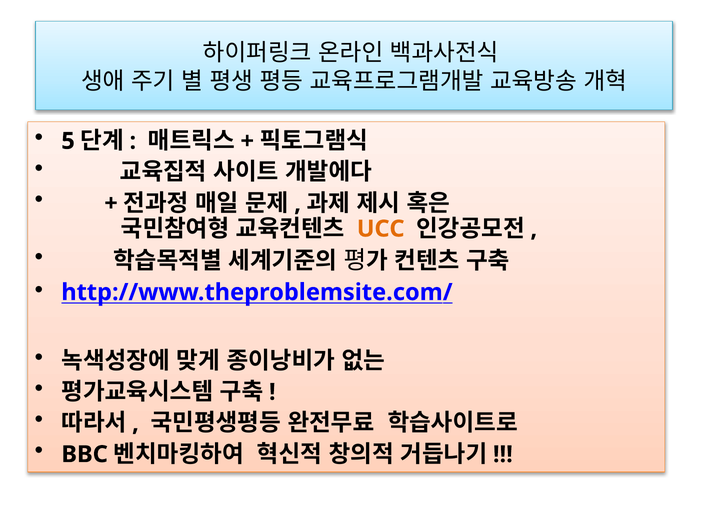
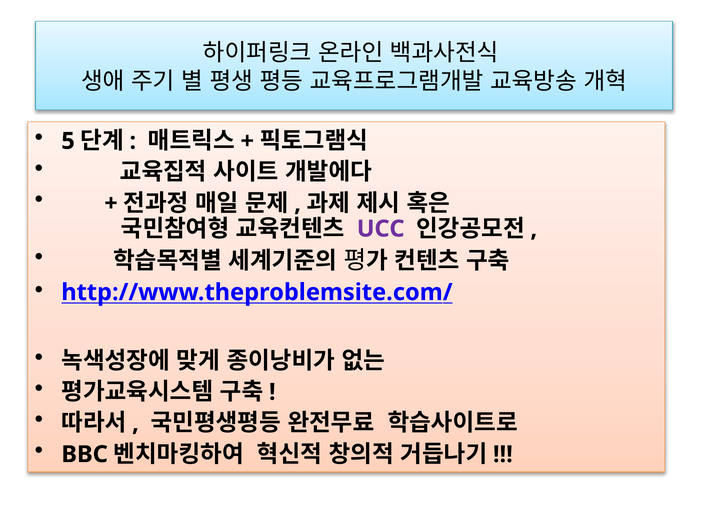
UCC colour: orange -> purple
